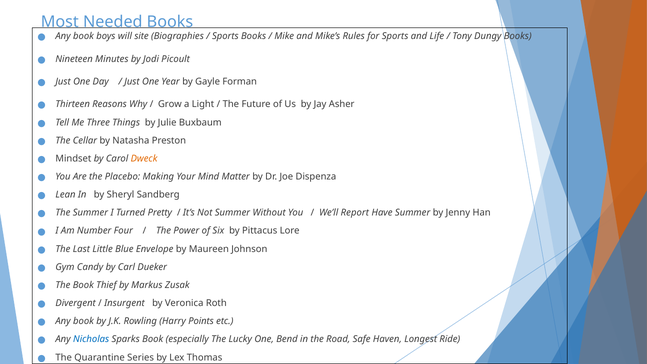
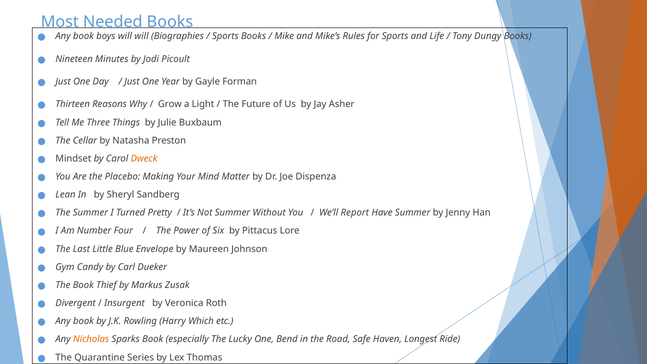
will site: site -> will
Points: Points -> Which
Nicholas colour: blue -> orange
